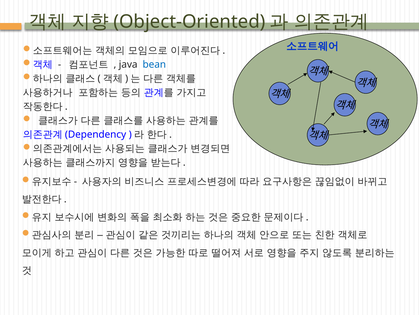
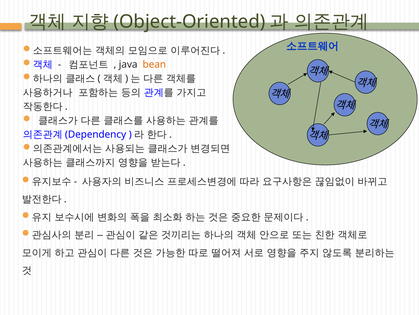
bean colour: blue -> orange
